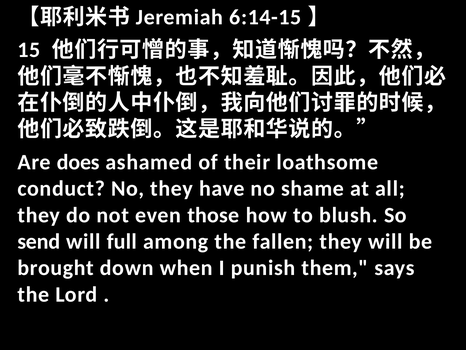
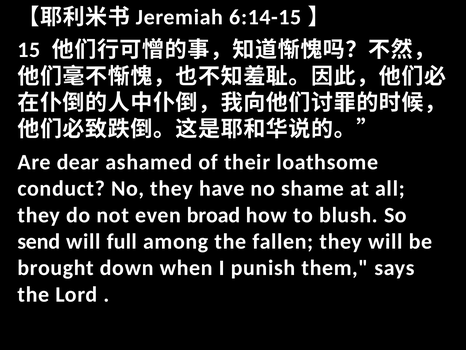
does: does -> dear
those: those -> broad
